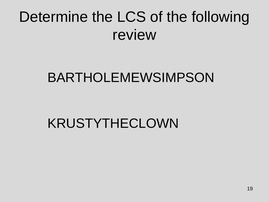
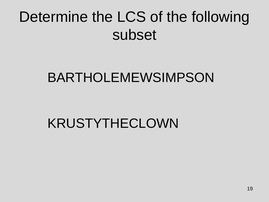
review: review -> subset
